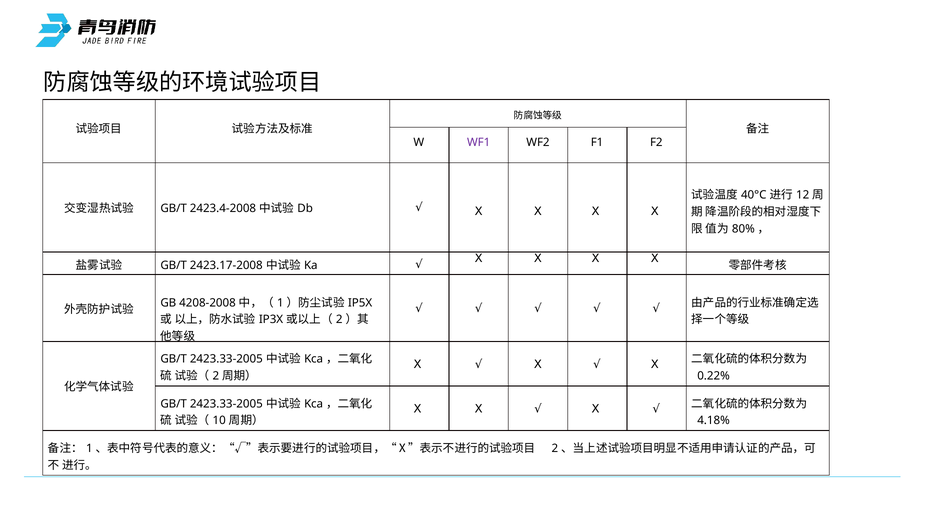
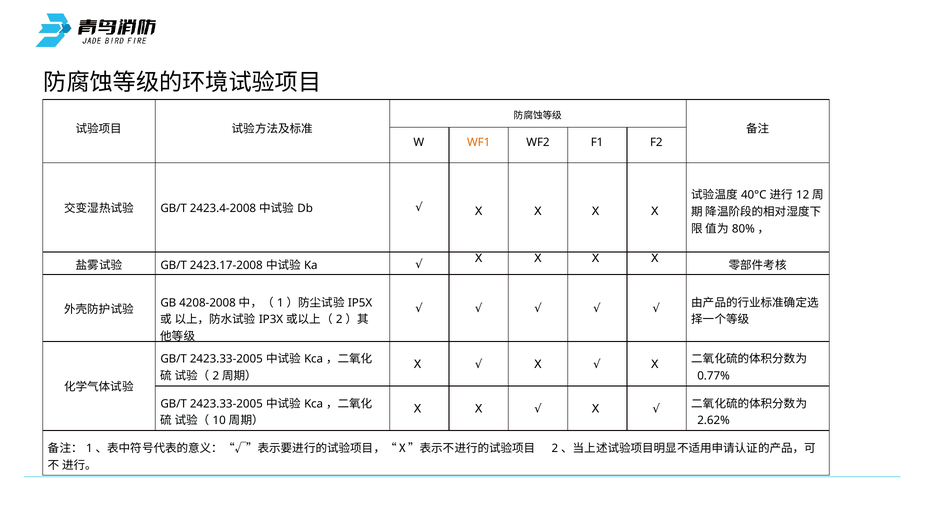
WF1 colour: purple -> orange
0.22%: 0.22% -> 0.77%
4.18%: 4.18% -> 2.62%
